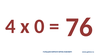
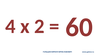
0: 0 -> 2
76: 76 -> 60
